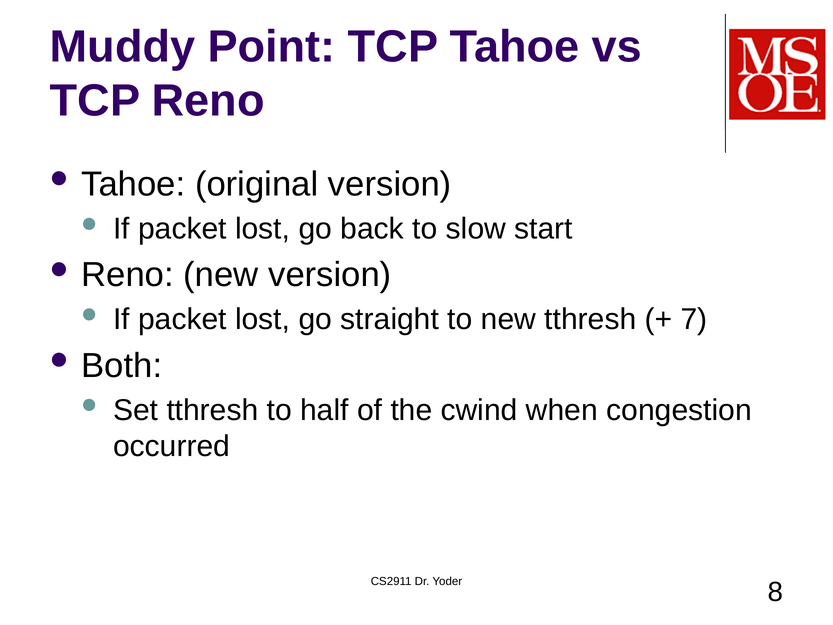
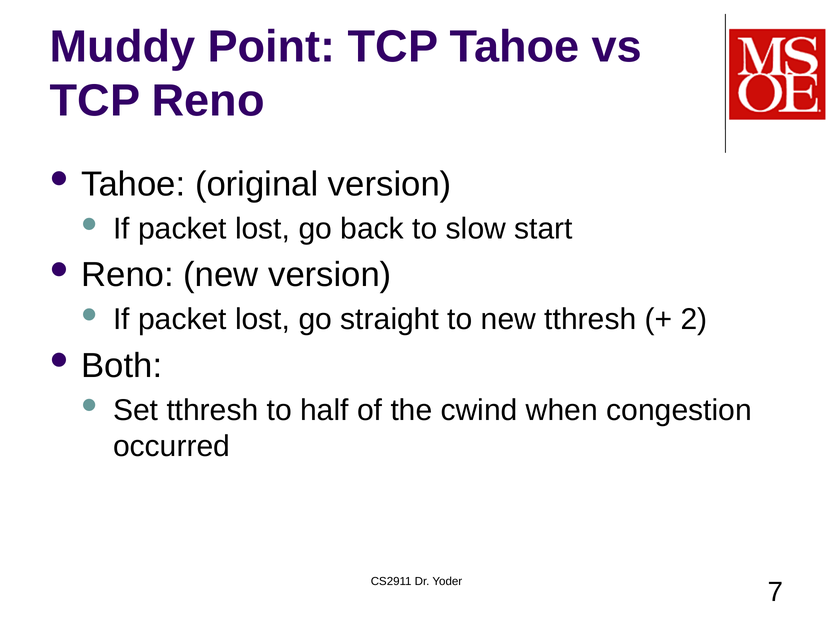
7: 7 -> 2
8: 8 -> 7
